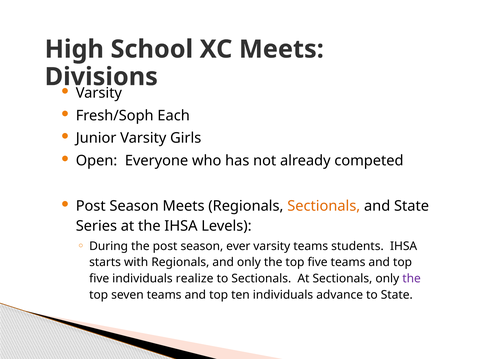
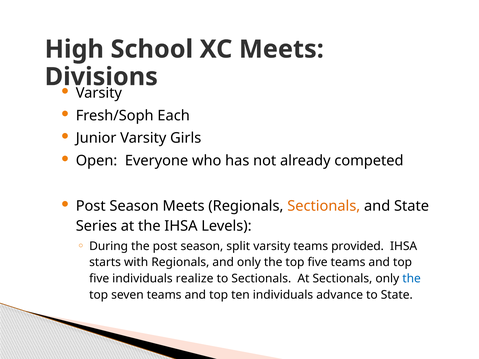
ever: ever -> split
students: students -> provided
the at (412, 279) colour: purple -> blue
